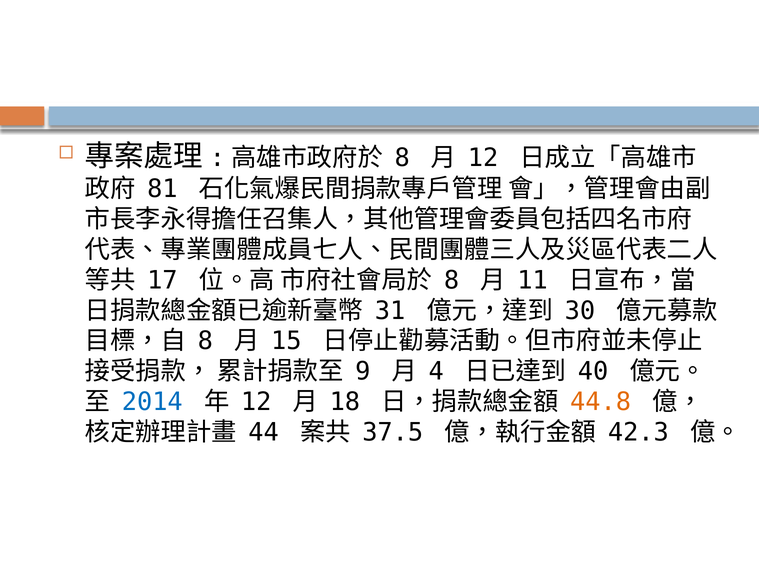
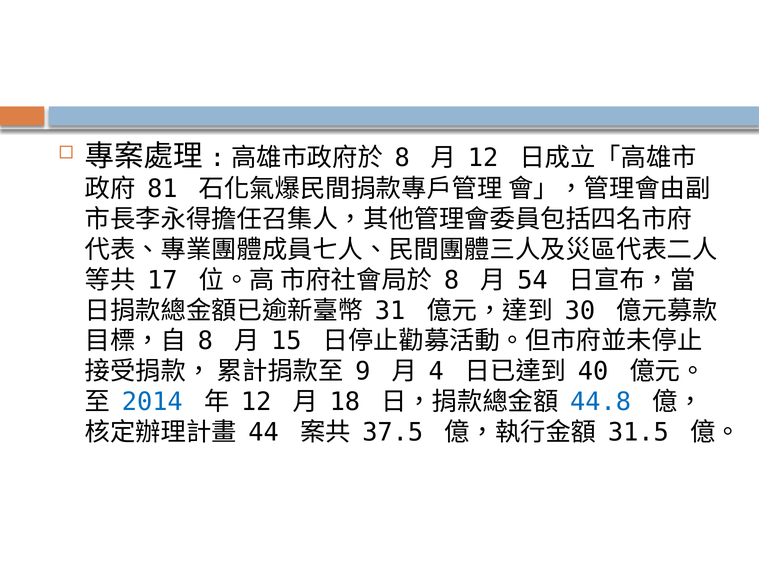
11: 11 -> 54
44.8 colour: orange -> blue
42.3: 42.3 -> 31.5
